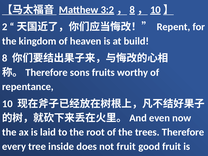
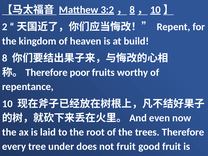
sons: sons -> poor
inside: inside -> under
